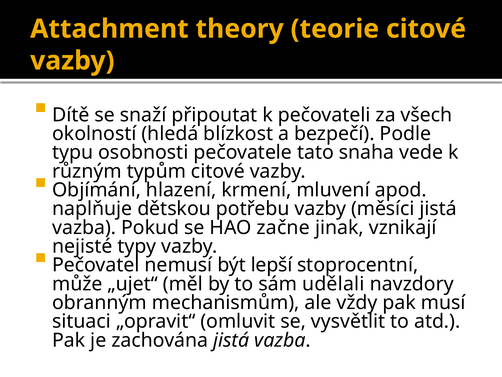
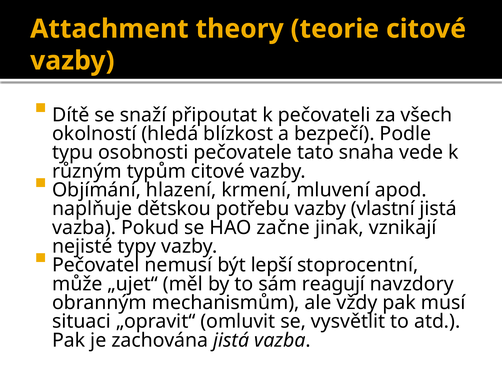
měsíci: měsíci -> vlastní
udělali: udělali -> reagují
